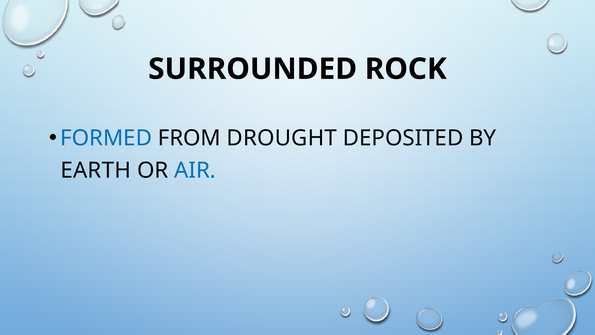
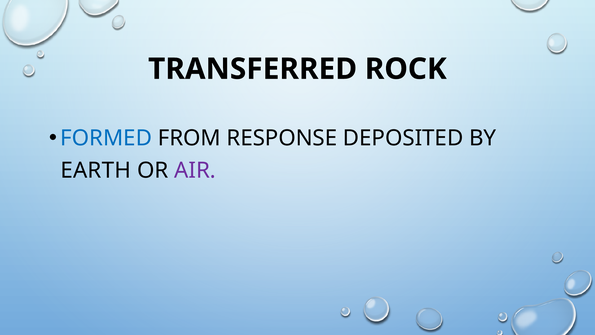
SURROUNDED: SURROUNDED -> TRANSFERRED
DROUGHT: DROUGHT -> RESPONSE
AIR colour: blue -> purple
